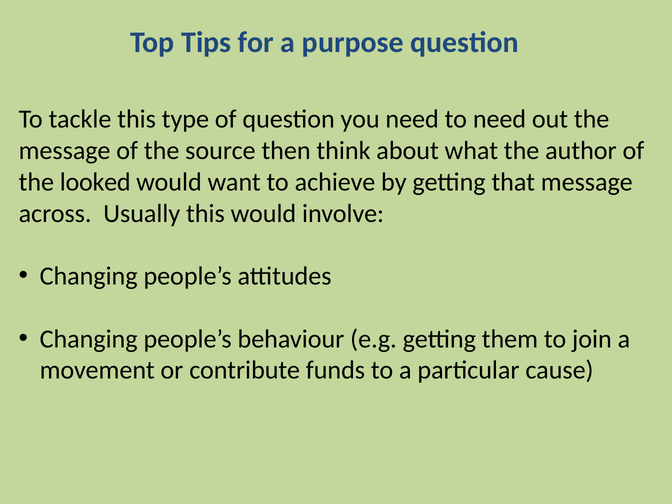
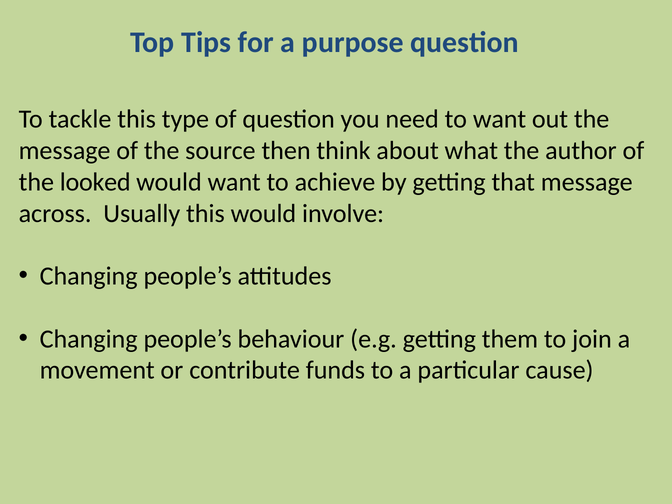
to need: need -> want
